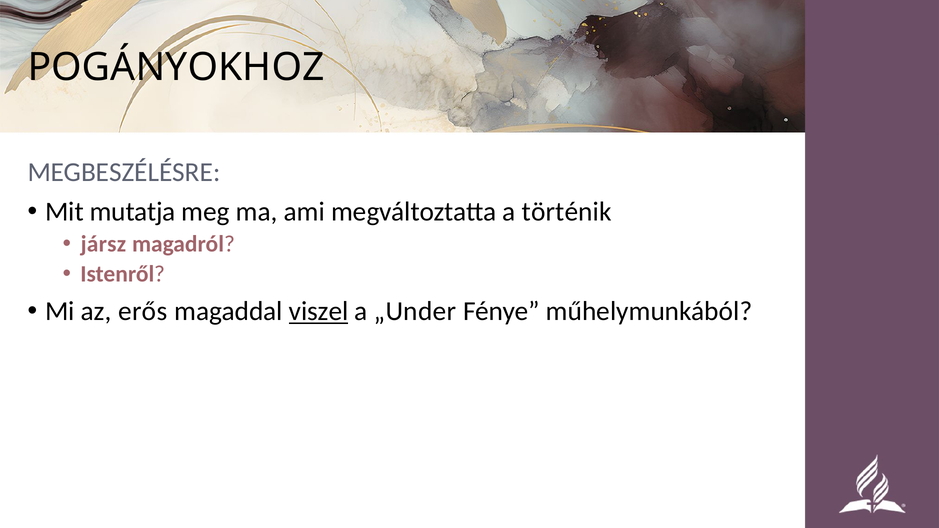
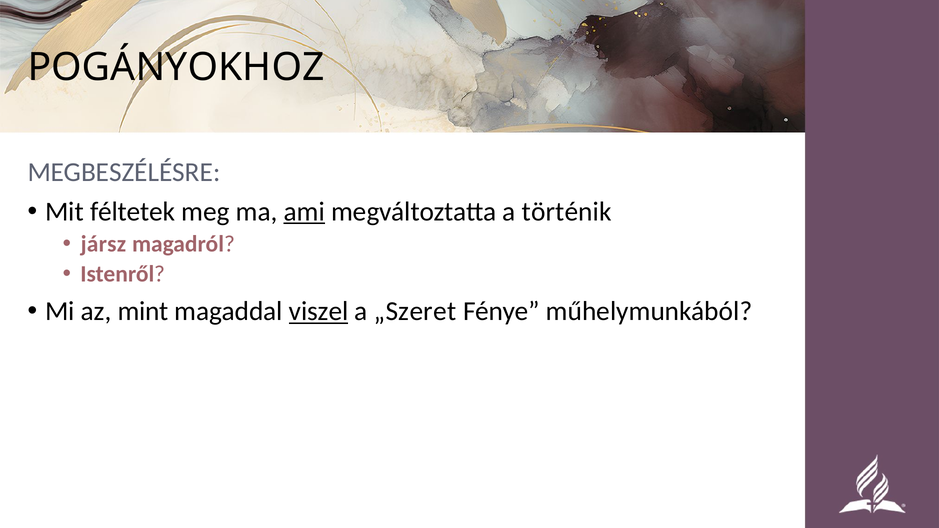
mutatja: mutatja -> féltetek
ami underline: none -> present
erős: erős -> mint
„Under: „Under -> „Szeret
